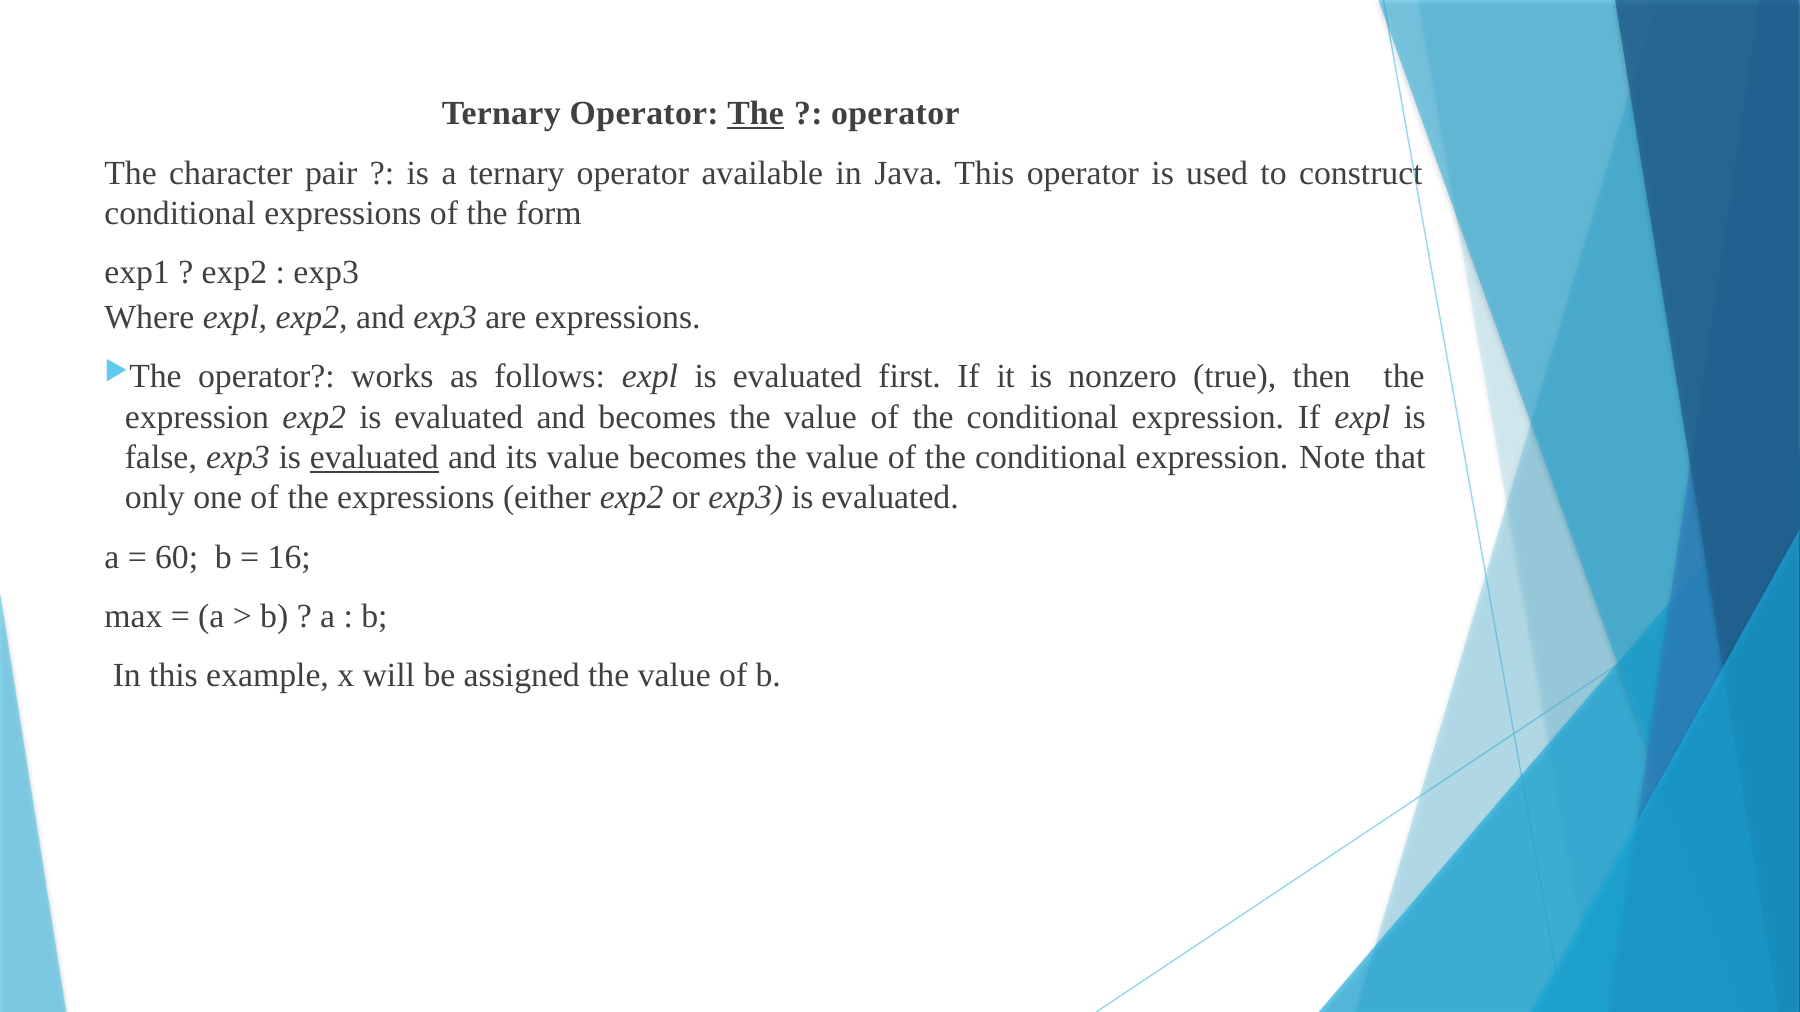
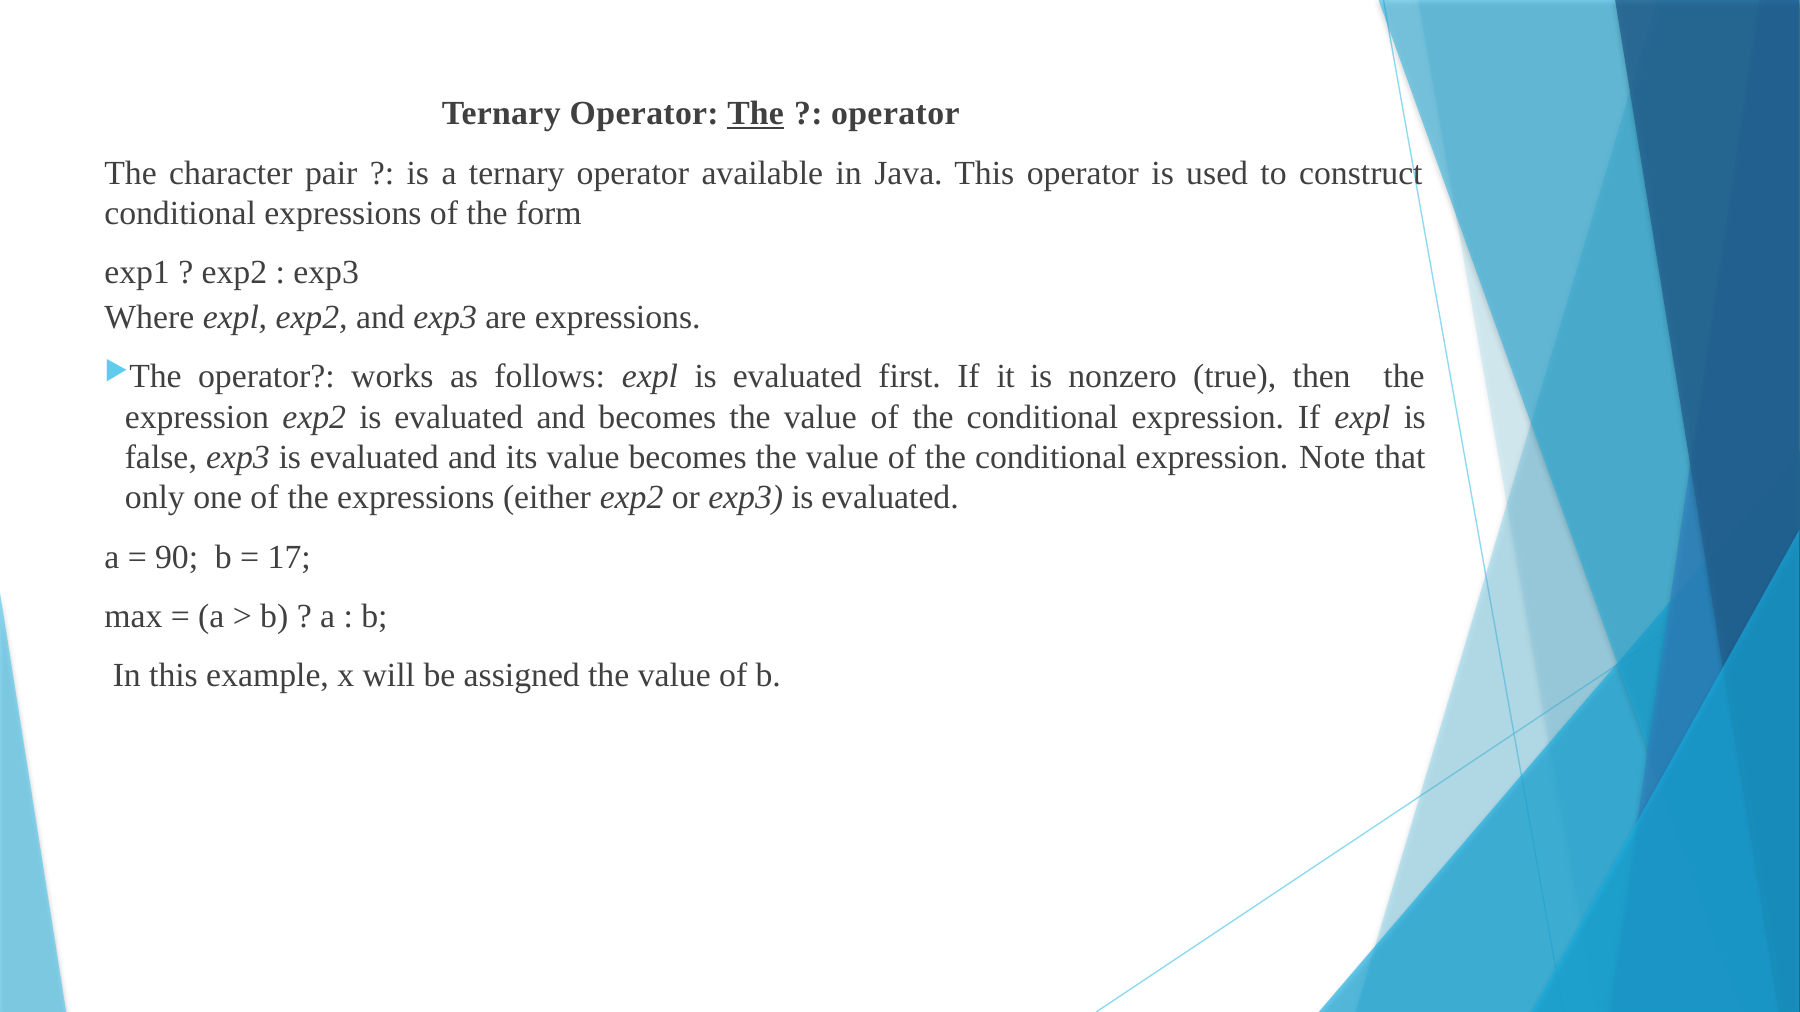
evaluated at (374, 458) underline: present -> none
60: 60 -> 90
16: 16 -> 17
